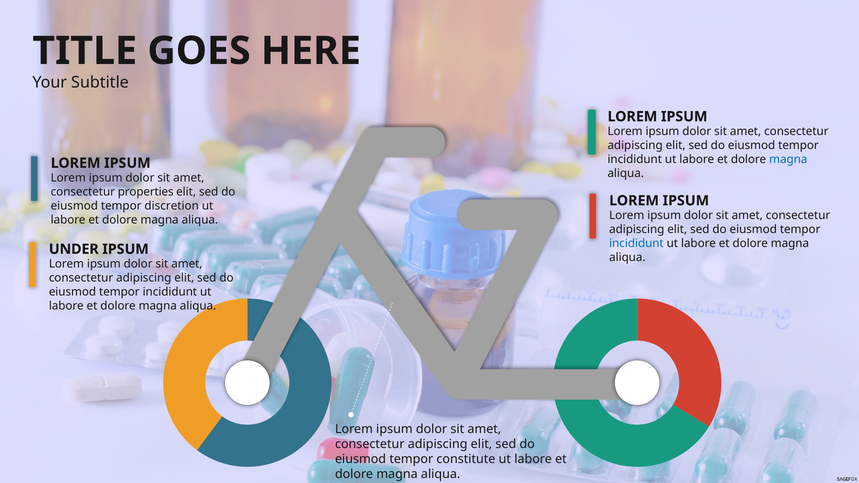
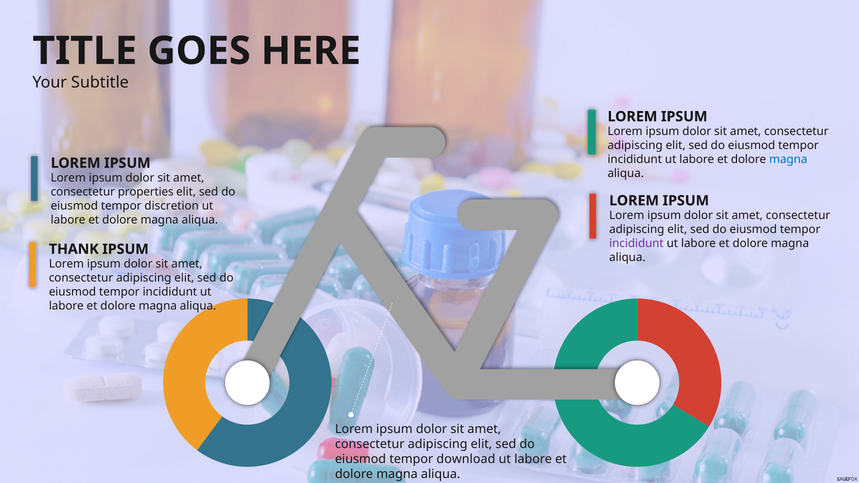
incididunt at (636, 244) colour: blue -> purple
UNDER: UNDER -> THANK
constitute: constitute -> download
